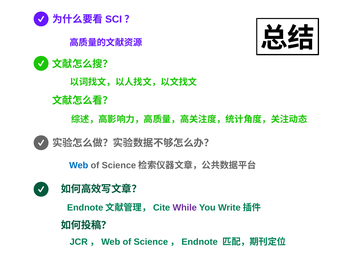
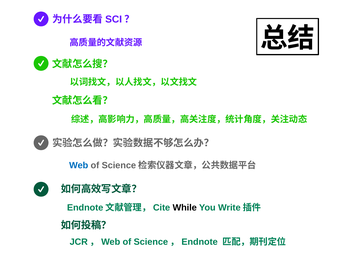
While colour: purple -> black
